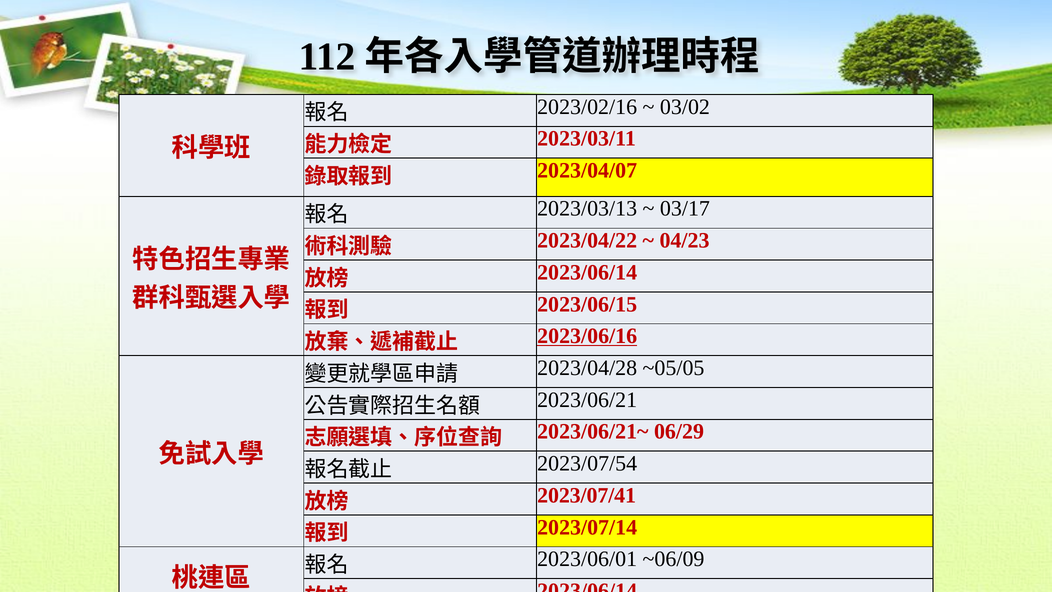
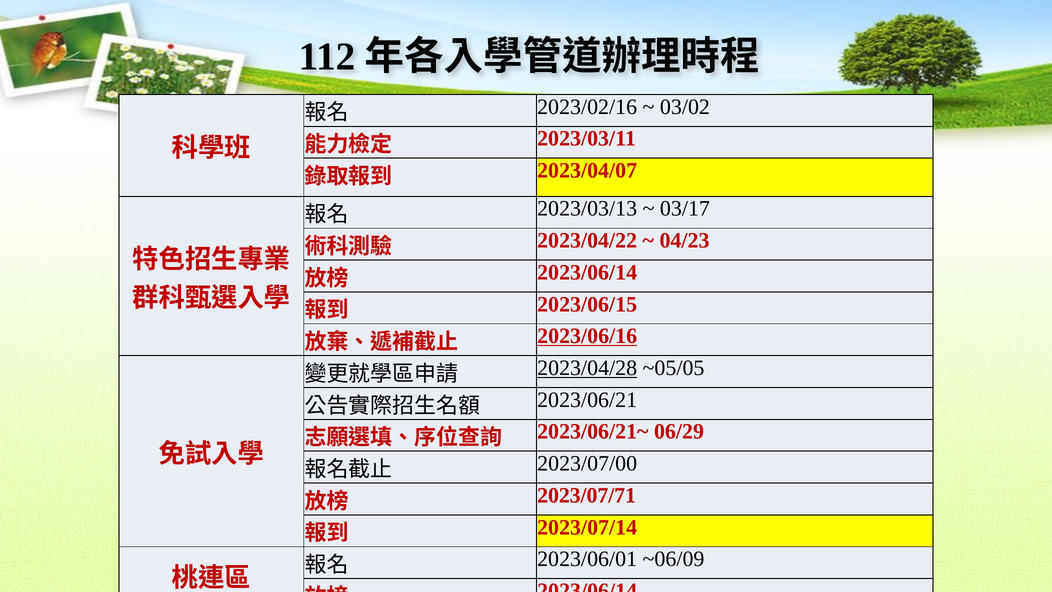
2023/04/28 underline: none -> present
2023/07/54: 2023/07/54 -> 2023/07/00
2023/07/41: 2023/07/41 -> 2023/07/71
